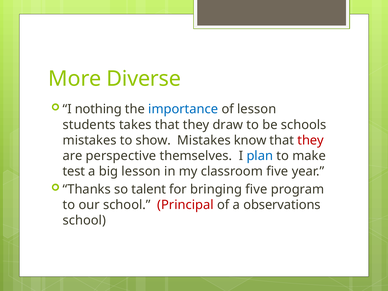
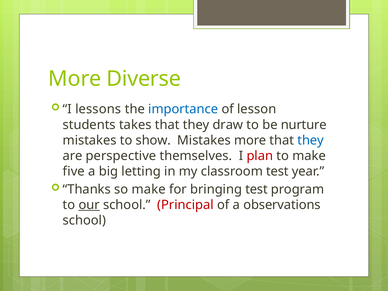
nothing: nothing -> lessons
schools: schools -> nurture
Mistakes know: know -> more
they at (311, 140) colour: red -> blue
plan colour: blue -> red
test: test -> five
big lesson: lesson -> letting
classroom five: five -> test
so talent: talent -> make
bringing five: five -> test
our underline: none -> present
